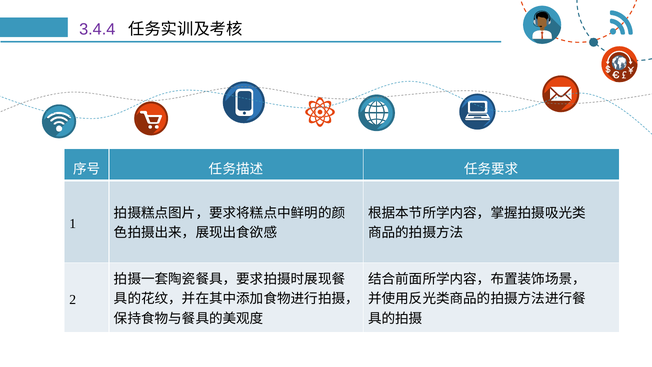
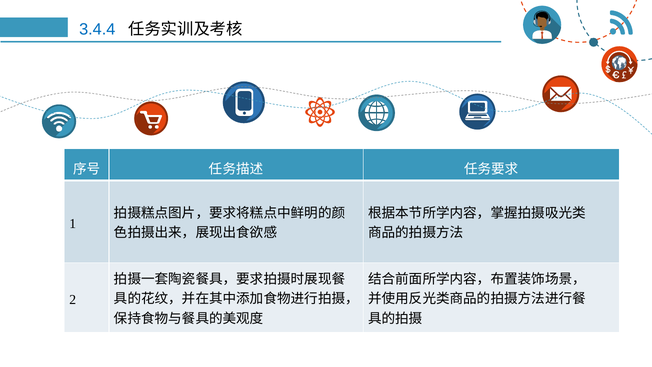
3.4.4 colour: purple -> blue
